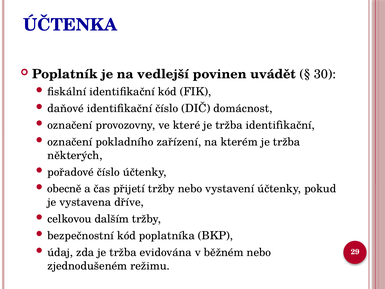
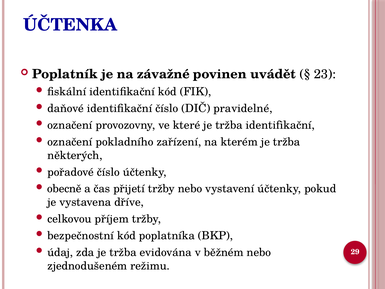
vedlejší: vedlejší -> závažné
30: 30 -> 23
domácnost: domácnost -> pravidelné
dalším: dalším -> příjem
